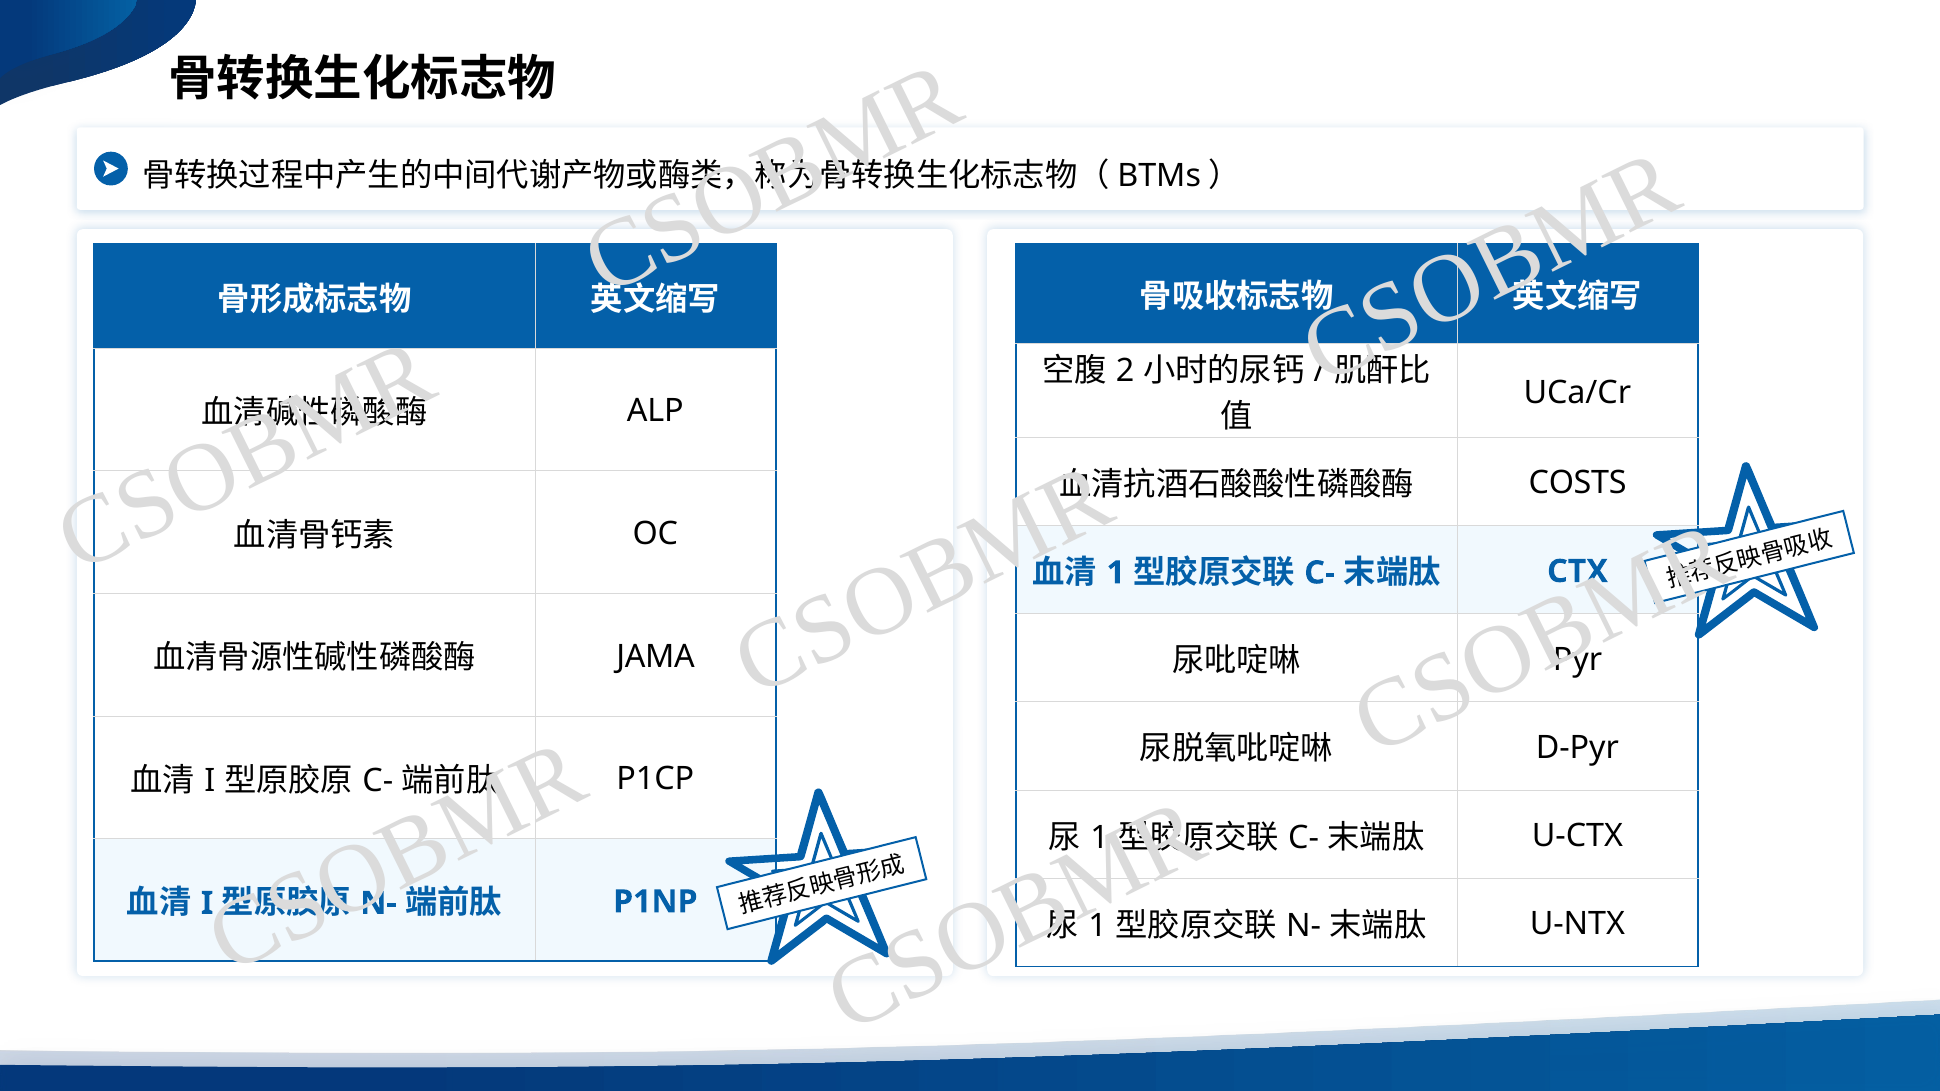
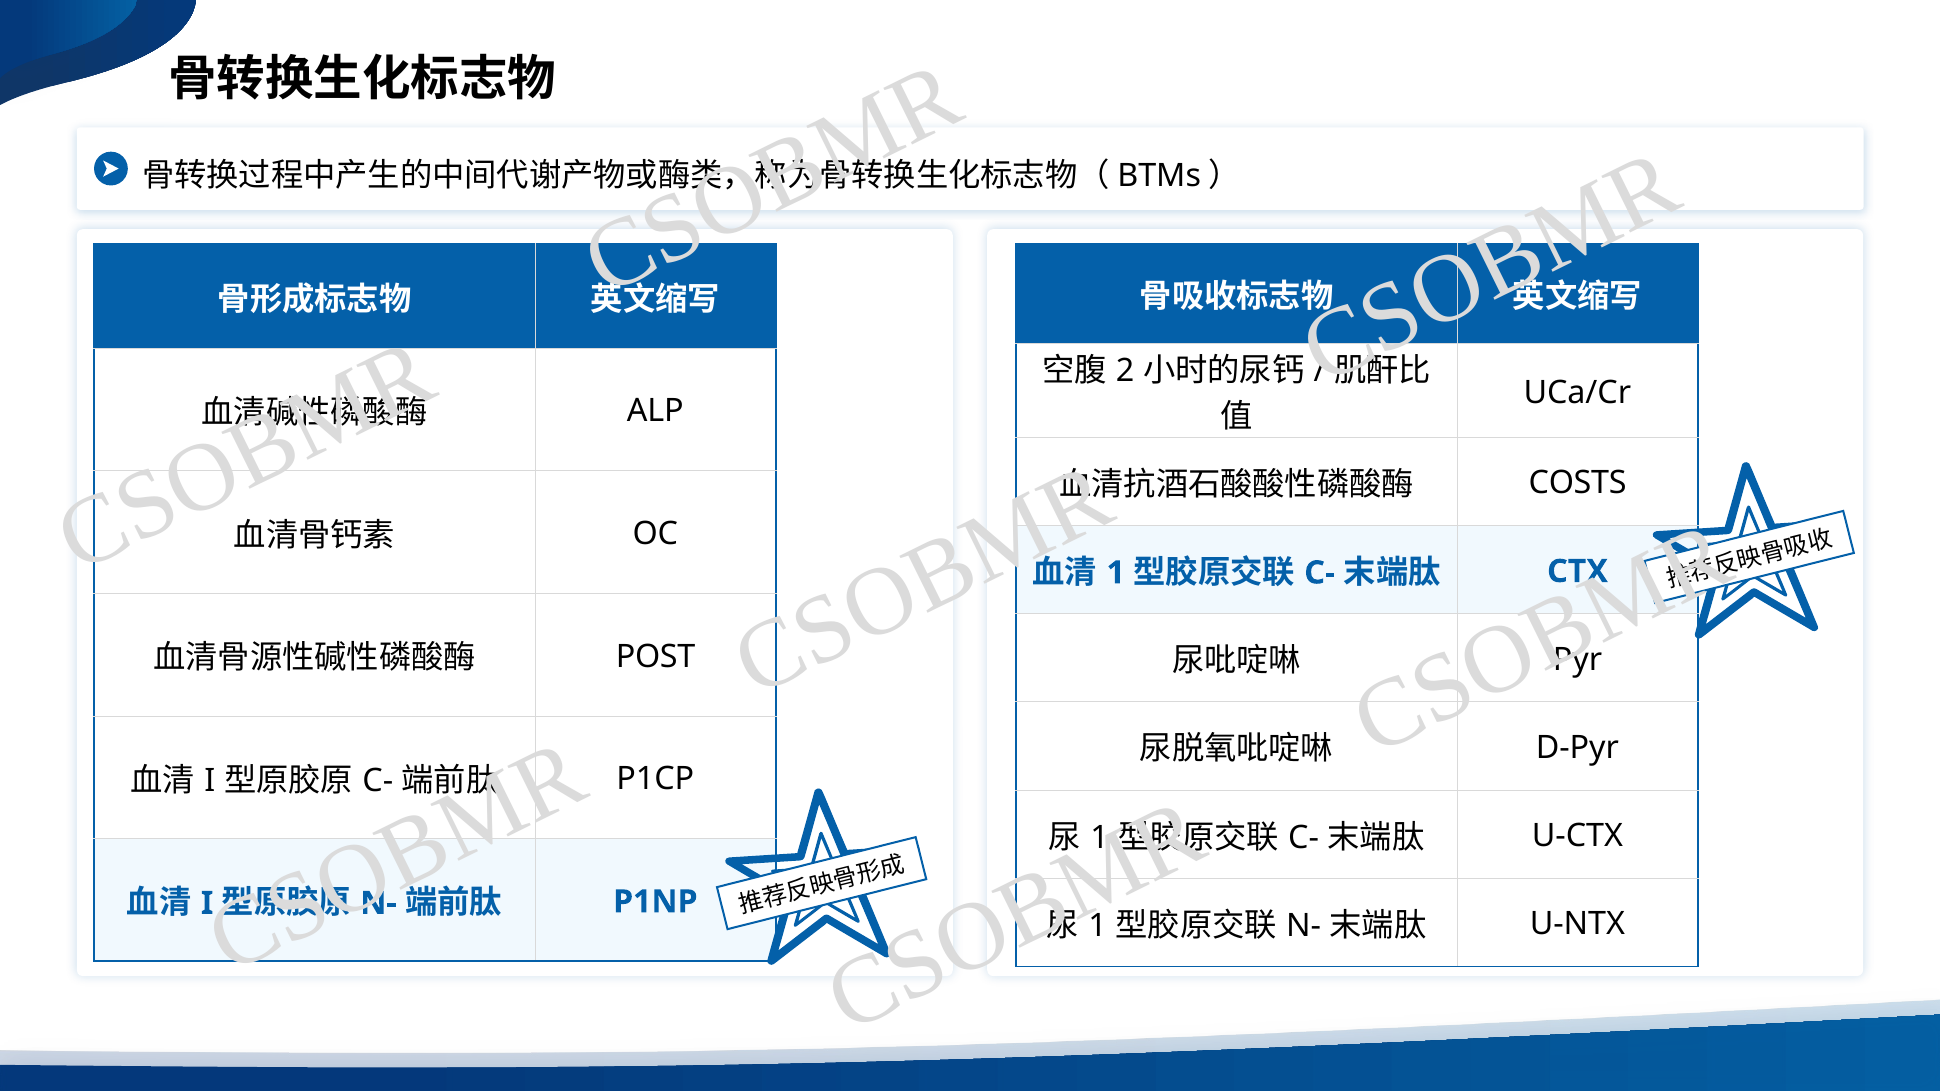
JAMA: JAMA -> POST
